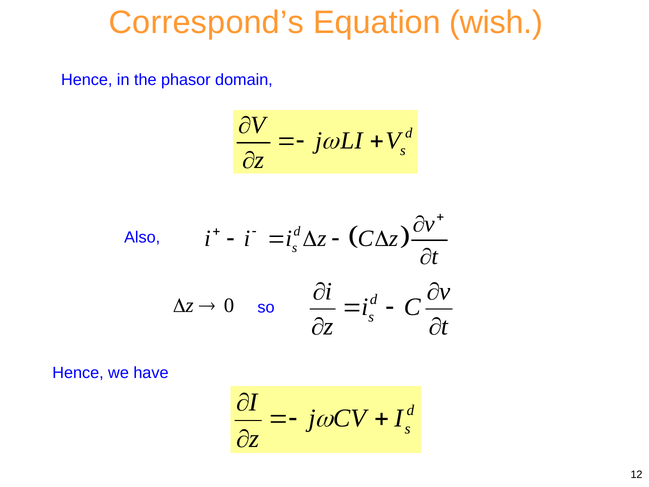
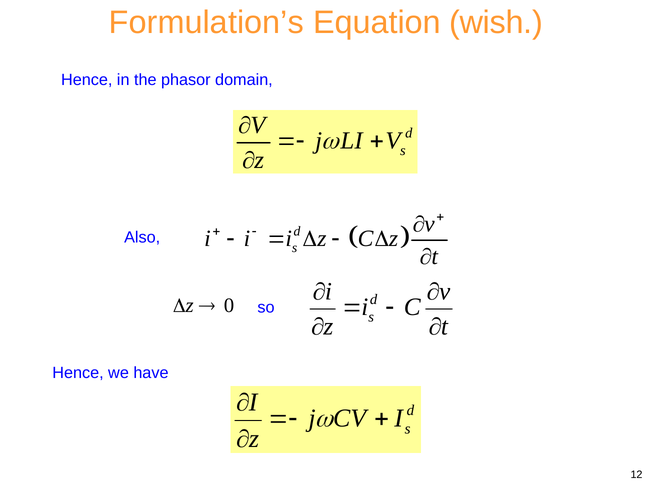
Correspond’s: Correspond’s -> Formulation’s
